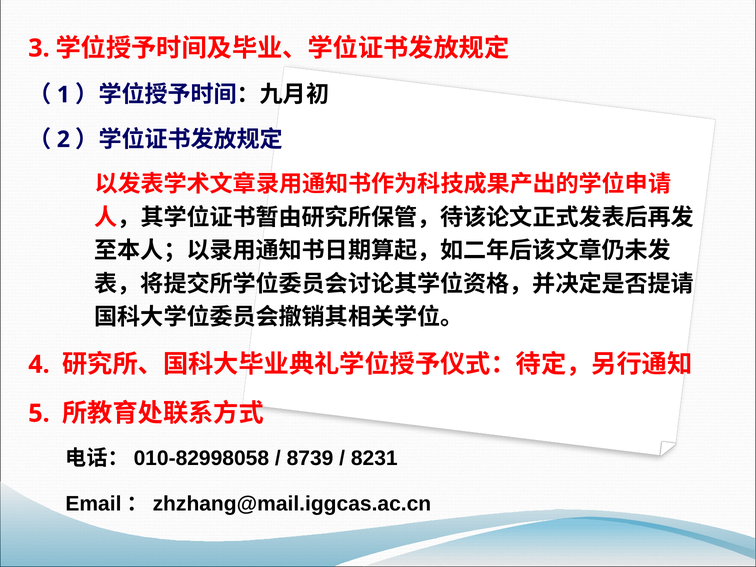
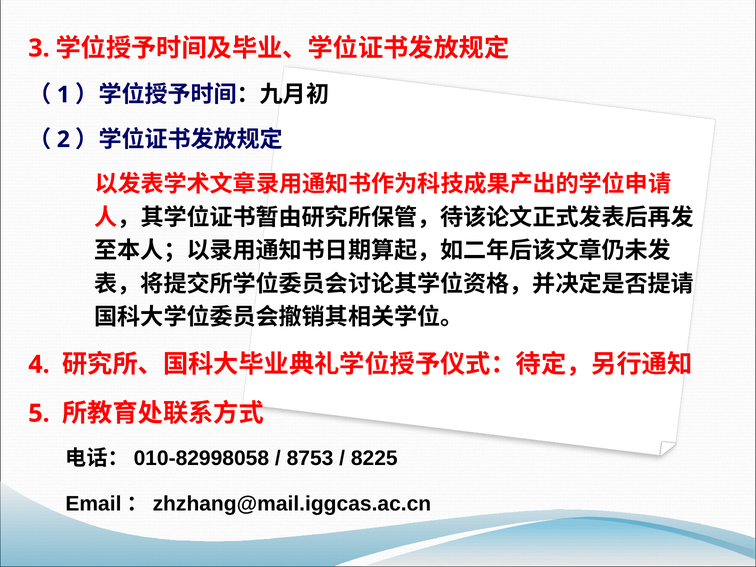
8739: 8739 -> 8753
8231: 8231 -> 8225
